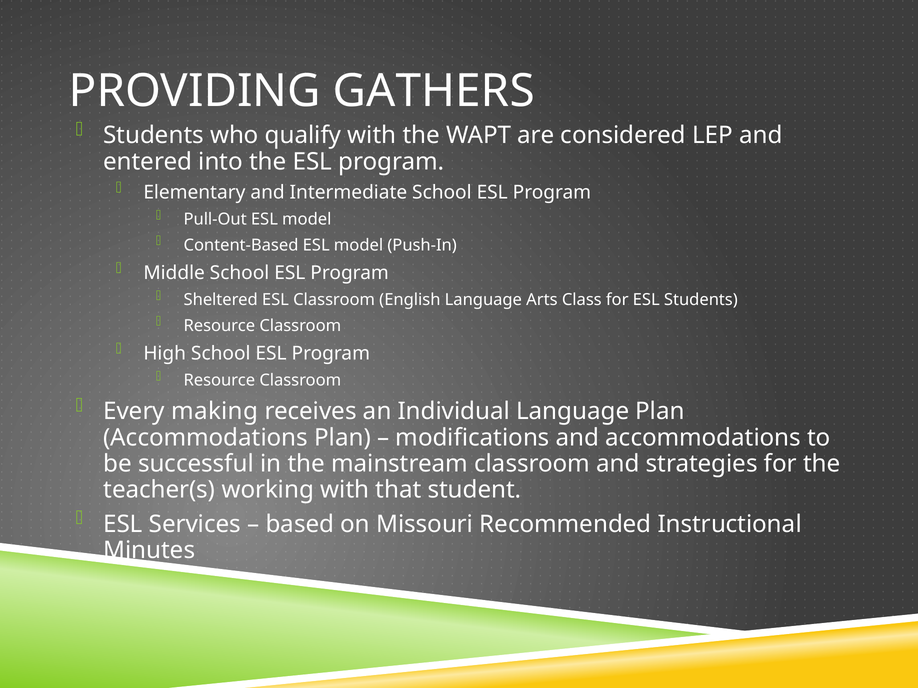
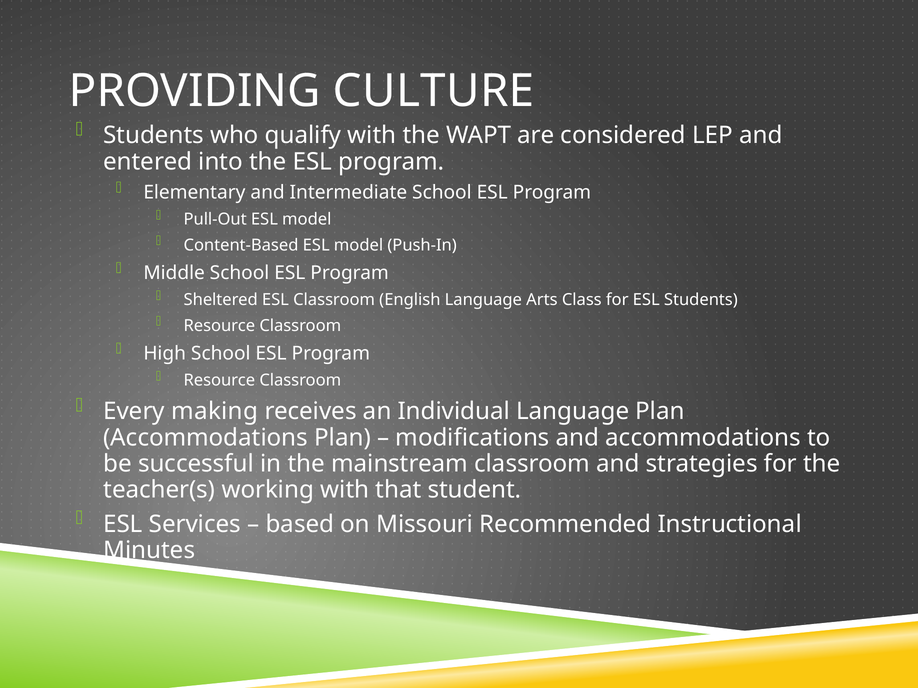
GATHERS: GATHERS -> CULTURE
